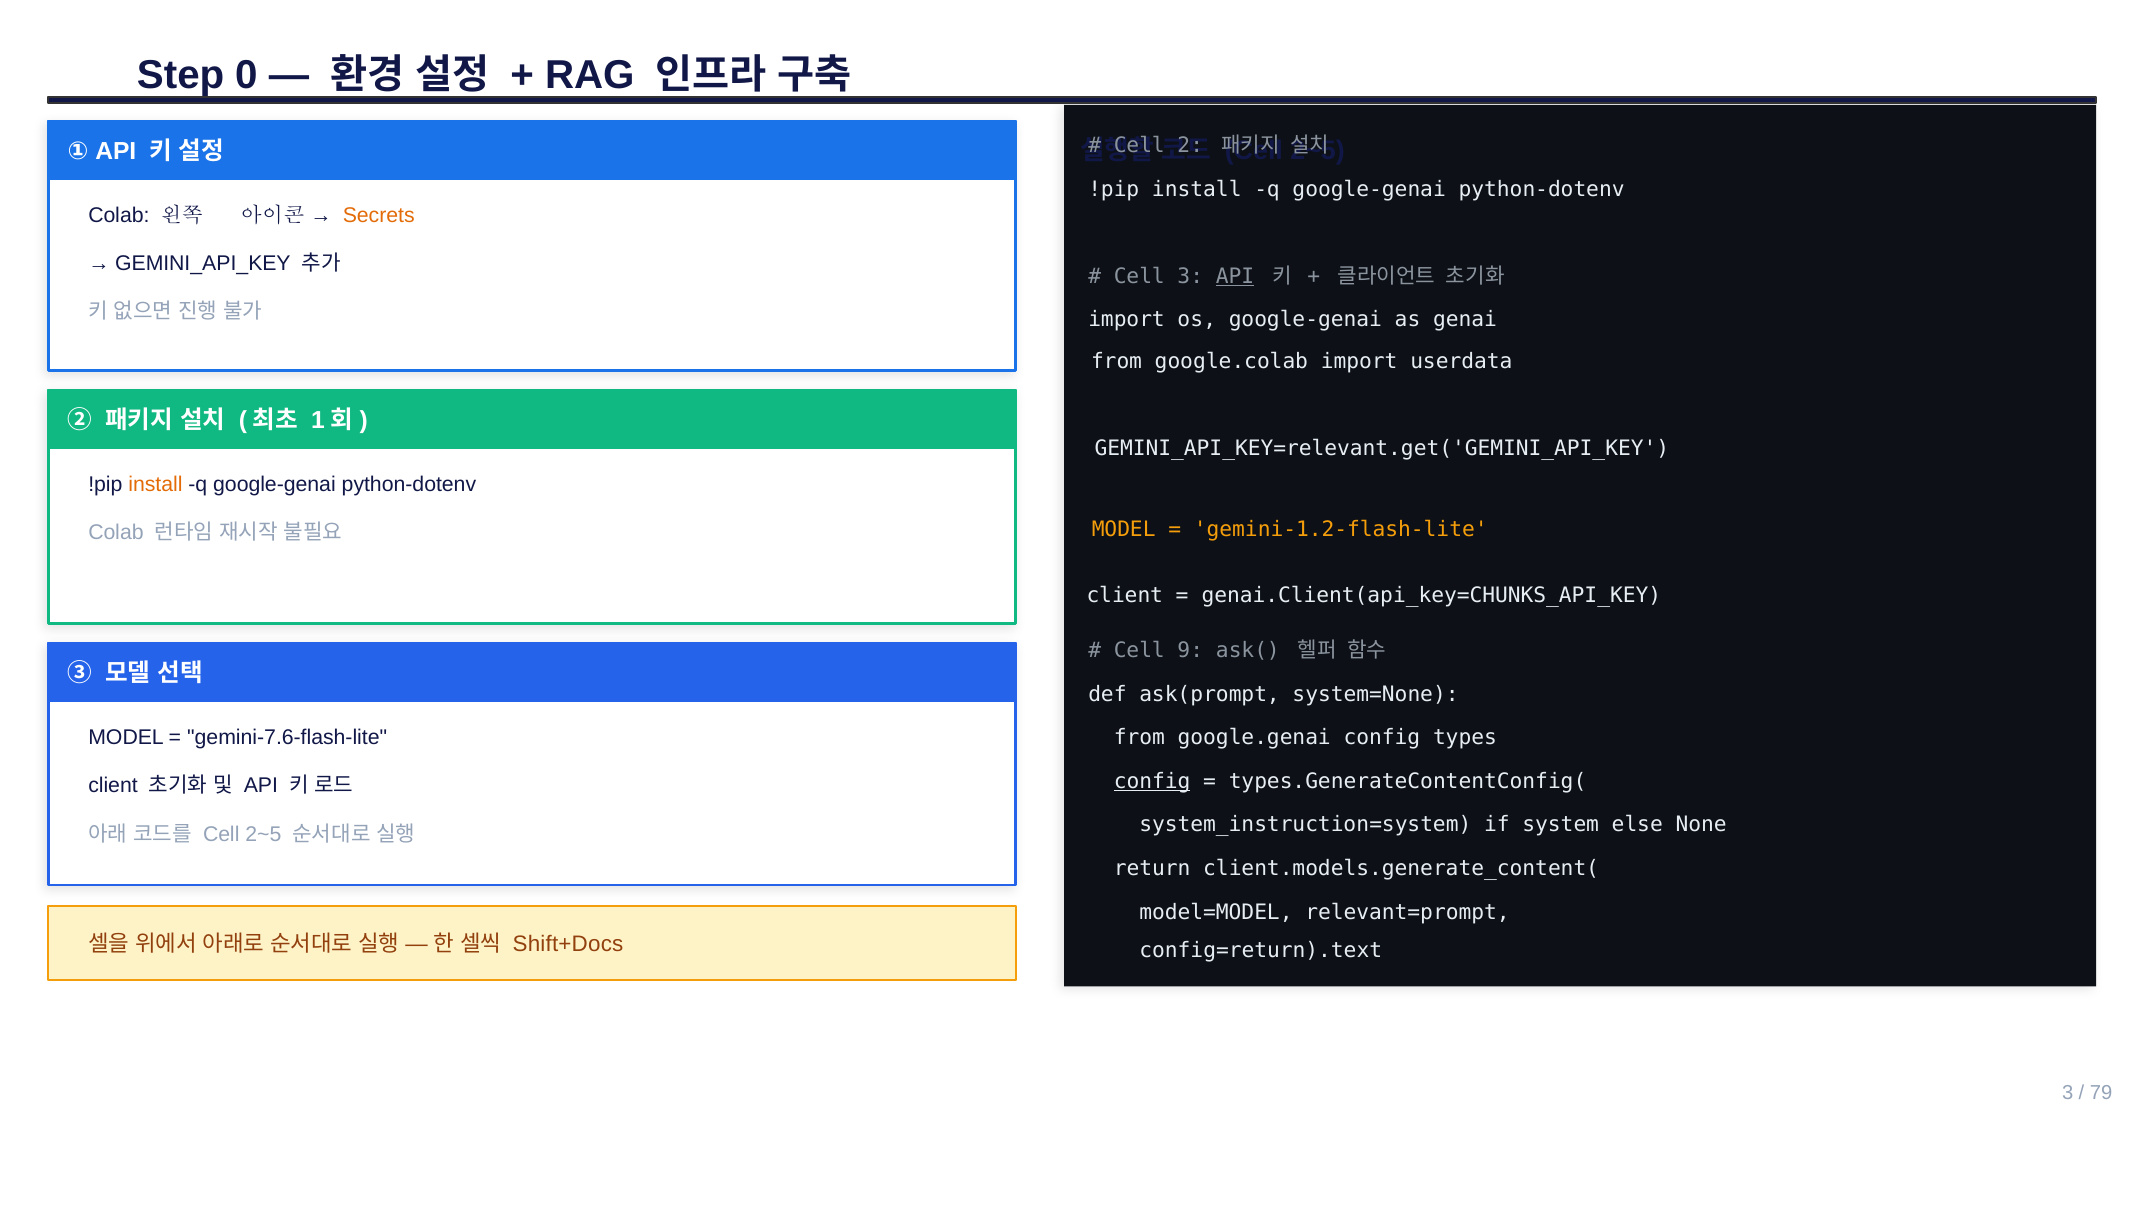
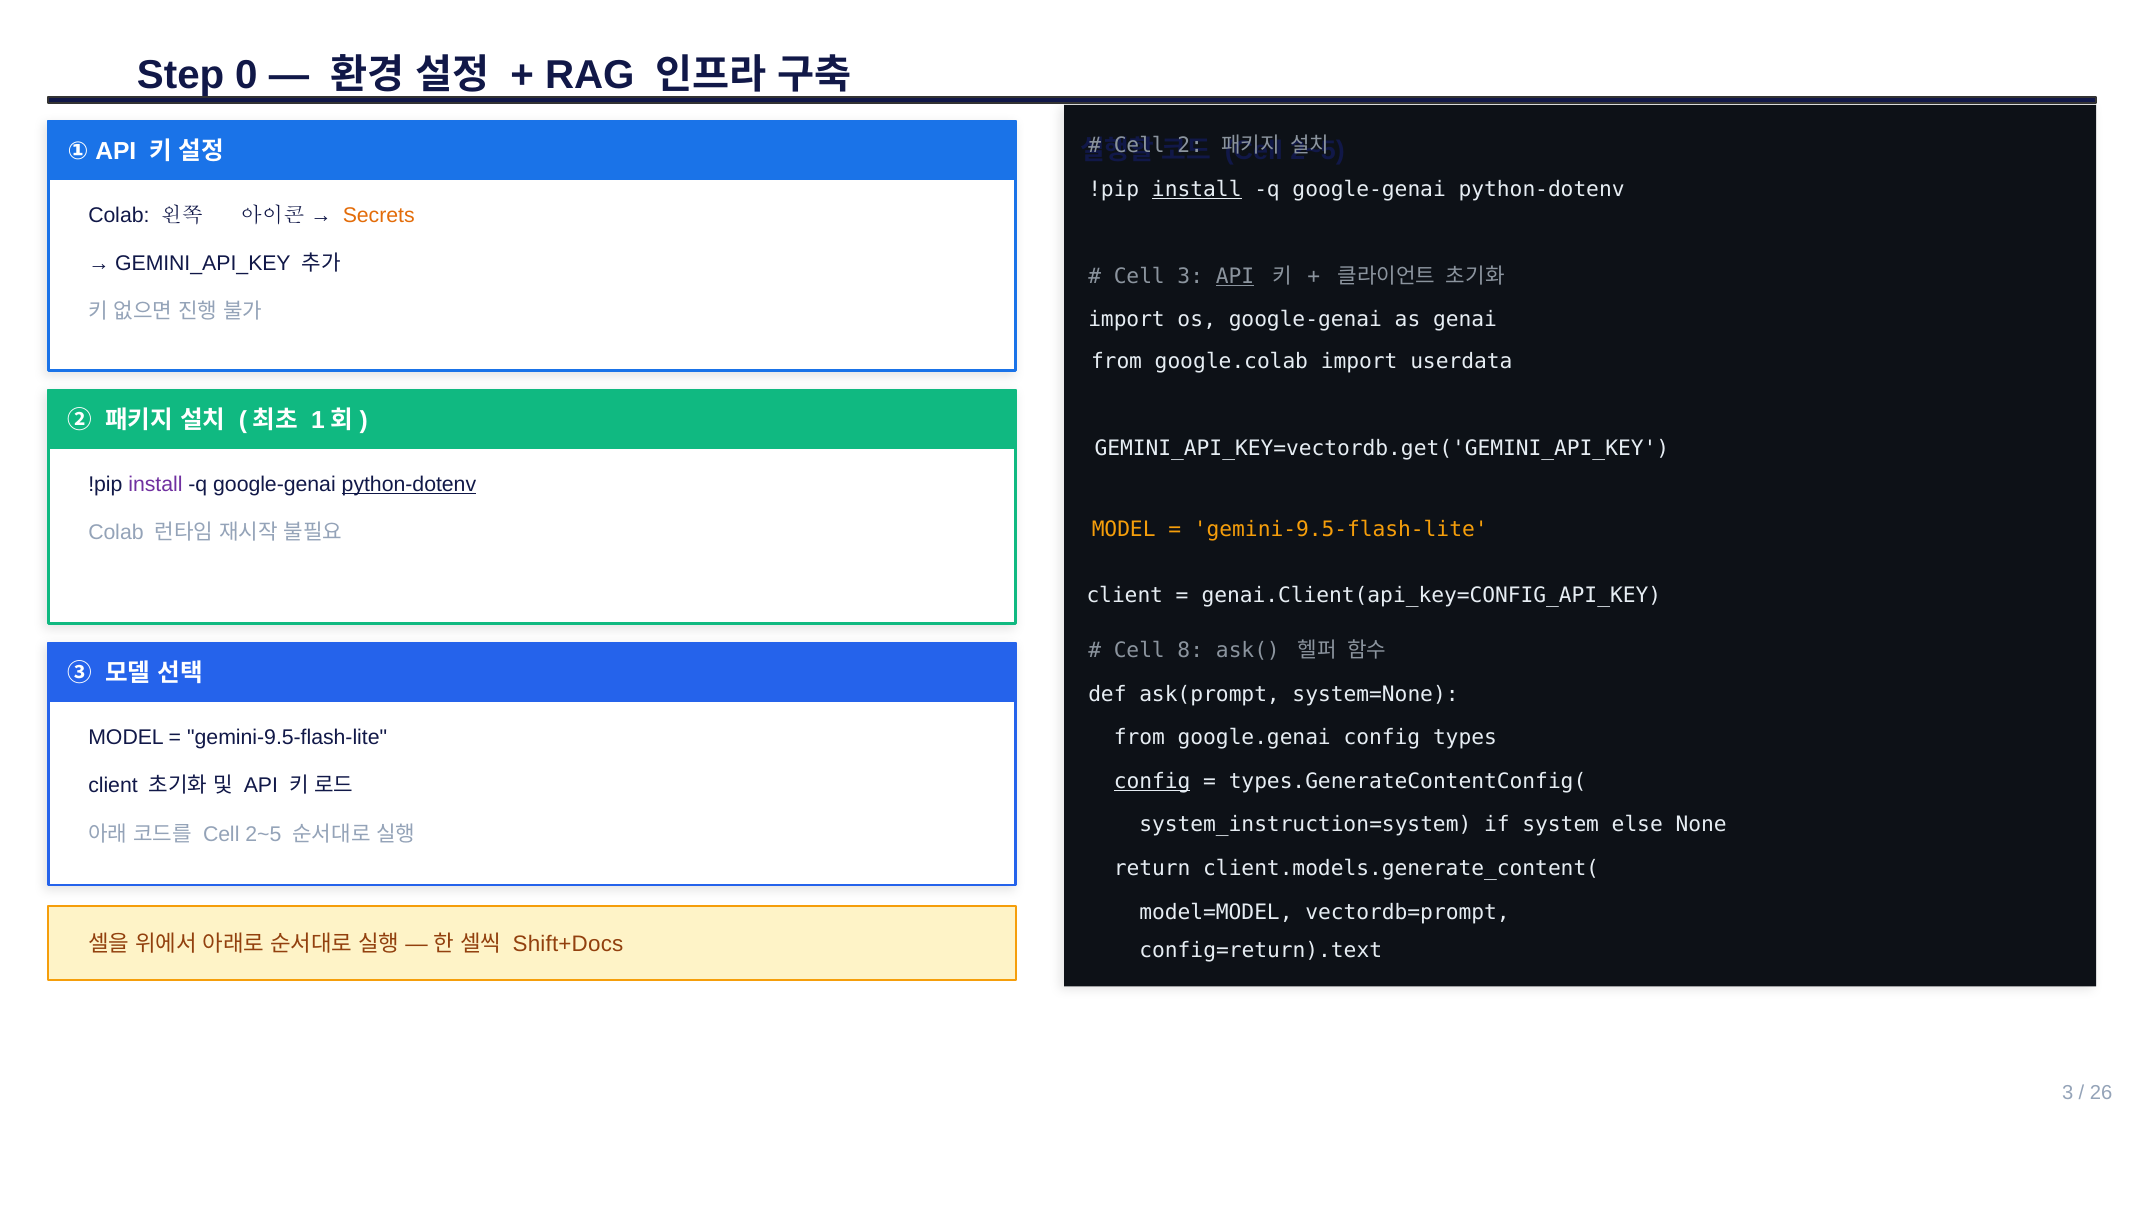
install at (1197, 189) underline: none -> present
GEMINI_API_KEY=relevant.get('GEMINI_API_KEY: GEMINI_API_KEY=relevant.get('GEMINI_API_KEY -> GEMINI_API_KEY=vectordb.get('GEMINI_API_KEY
install at (155, 484) colour: orange -> purple
python-dotenv at (409, 484) underline: none -> present
gemini-1.2-flash-lite at (1341, 529): gemini-1.2-flash-lite -> gemini-9.5-flash-lite
genai.Client(api_key=CHUNKS_API_KEY: genai.Client(api_key=CHUNKS_API_KEY -> genai.Client(api_key=CONFIG_API_KEY
9: 9 -> 8
gemini-7.6-flash-lite at (287, 738): gemini-7.6-flash-lite -> gemini-9.5-flash-lite
relevant=prompt: relevant=prompt -> vectordb=prompt
79: 79 -> 26
